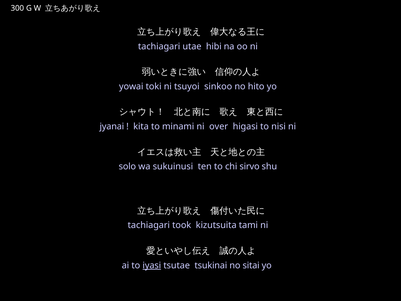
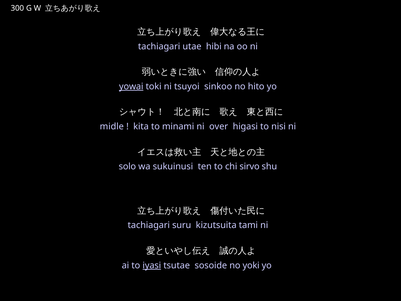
yowai underline: none -> present
jyanai: jyanai -> midle
took: took -> suru
tsukinai: tsukinai -> sosoide
sitai: sitai -> yoki
